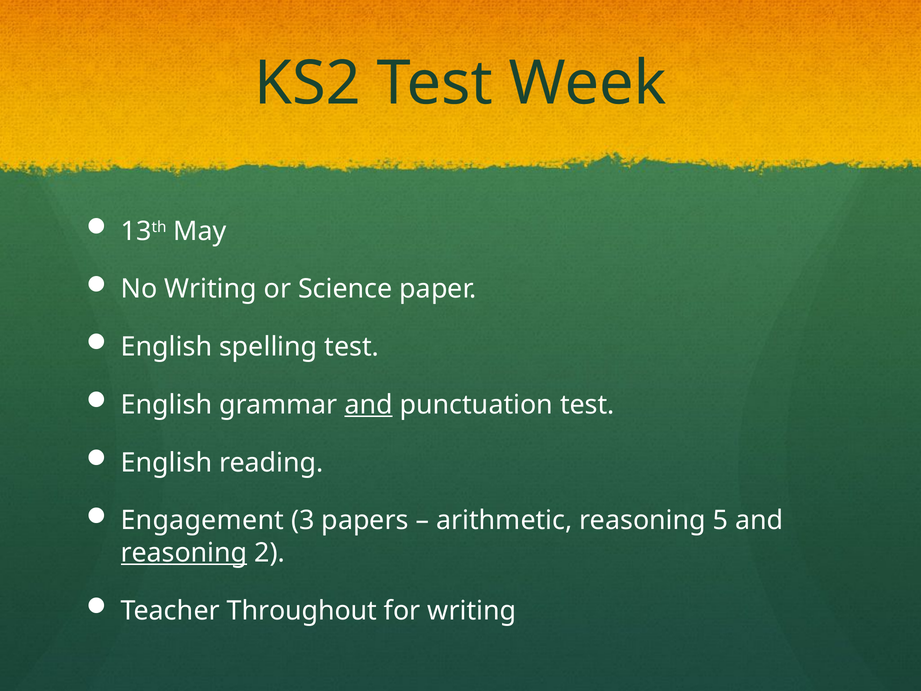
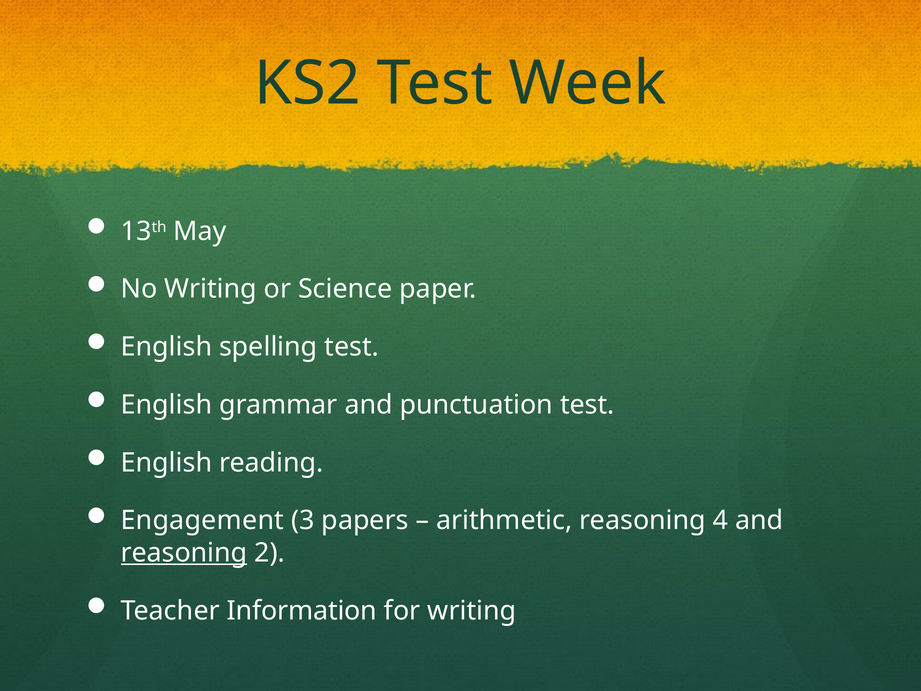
and at (369, 405) underline: present -> none
5: 5 -> 4
Throughout: Throughout -> Information
